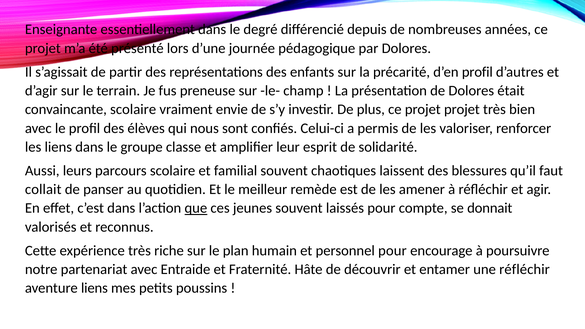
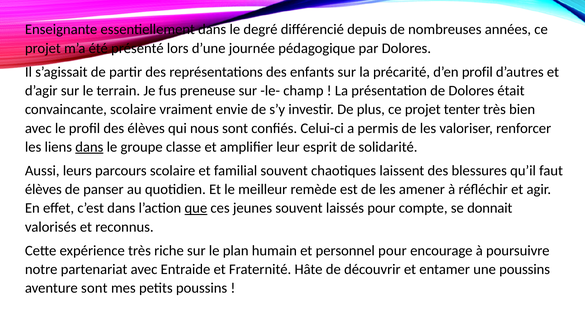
projet projet: projet -> tenter
dans at (89, 147) underline: none -> present
collait at (43, 189): collait -> élèves
une réfléchir: réfléchir -> poussins
aventure liens: liens -> sont
